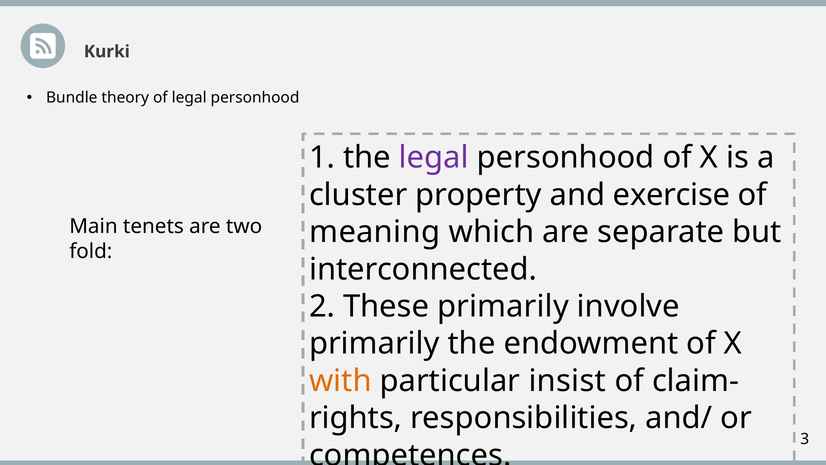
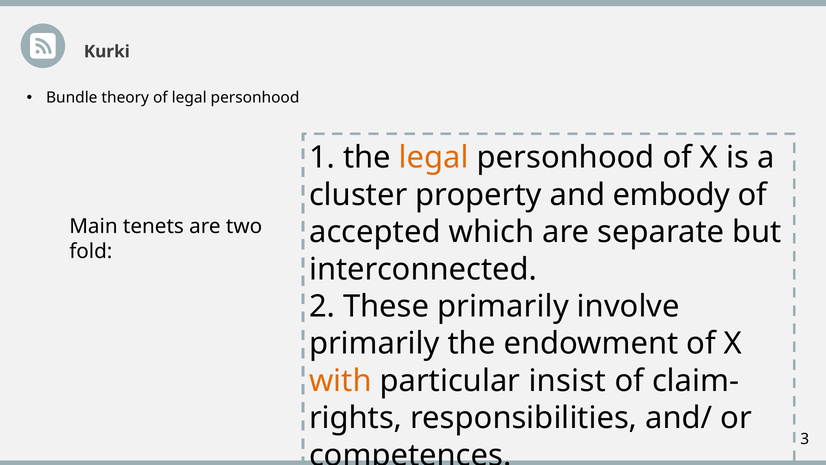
legal at (434, 158) colour: purple -> orange
exercise: exercise -> embody
meaning: meaning -> accepted
